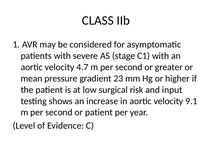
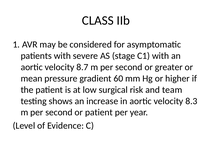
4.7: 4.7 -> 8.7
23: 23 -> 60
input: input -> team
9.1: 9.1 -> 8.3
